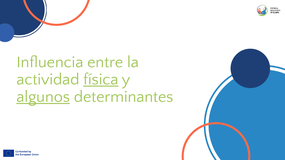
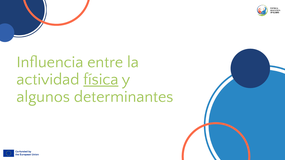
algunos underline: present -> none
